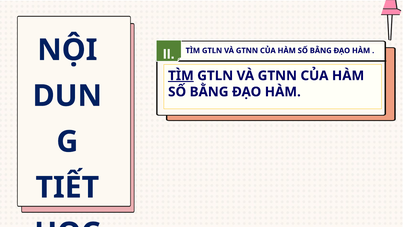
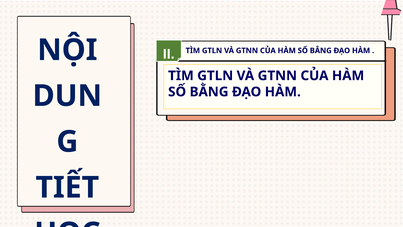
TÌM at (181, 76) underline: present -> none
